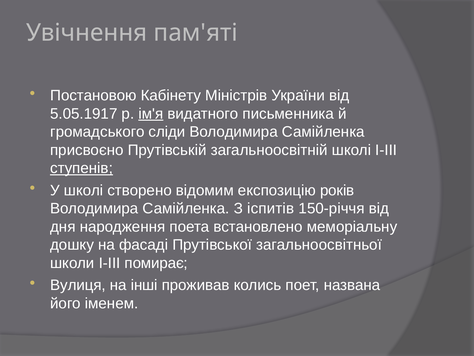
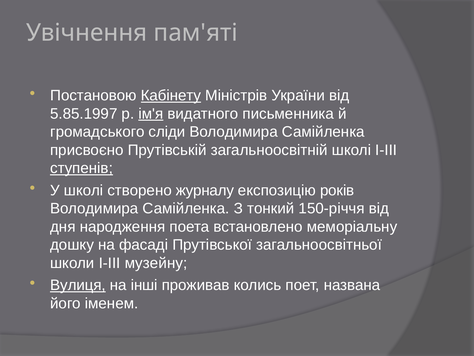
Кабінету underline: none -> present
5.05.1917: 5.05.1917 -> 5.85.1997
відомим: відомим -> журналу
іспитів: іспитів -> тонкий
помирає: помирає -> музейну
Вулиця underline: none -> present
